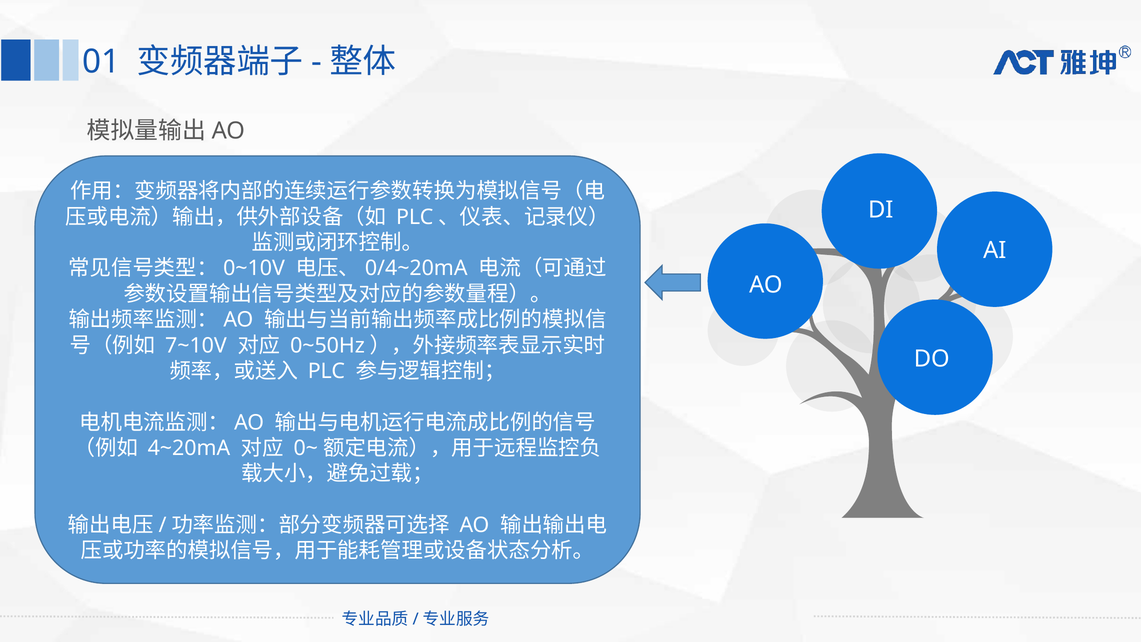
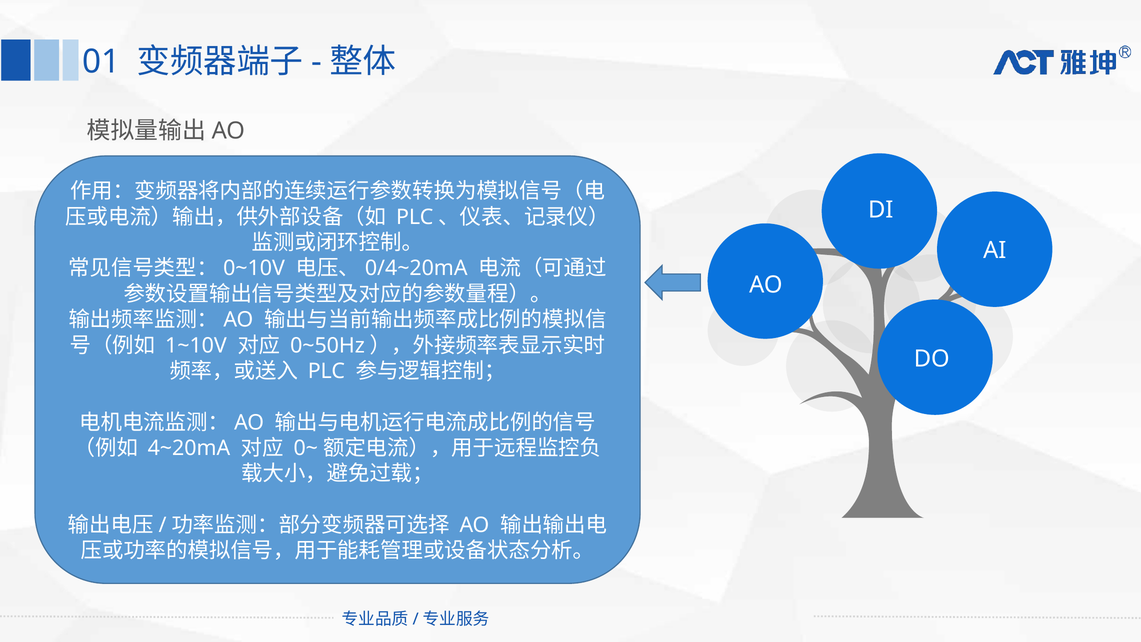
7~10V: 7~10V -> 1~10V
